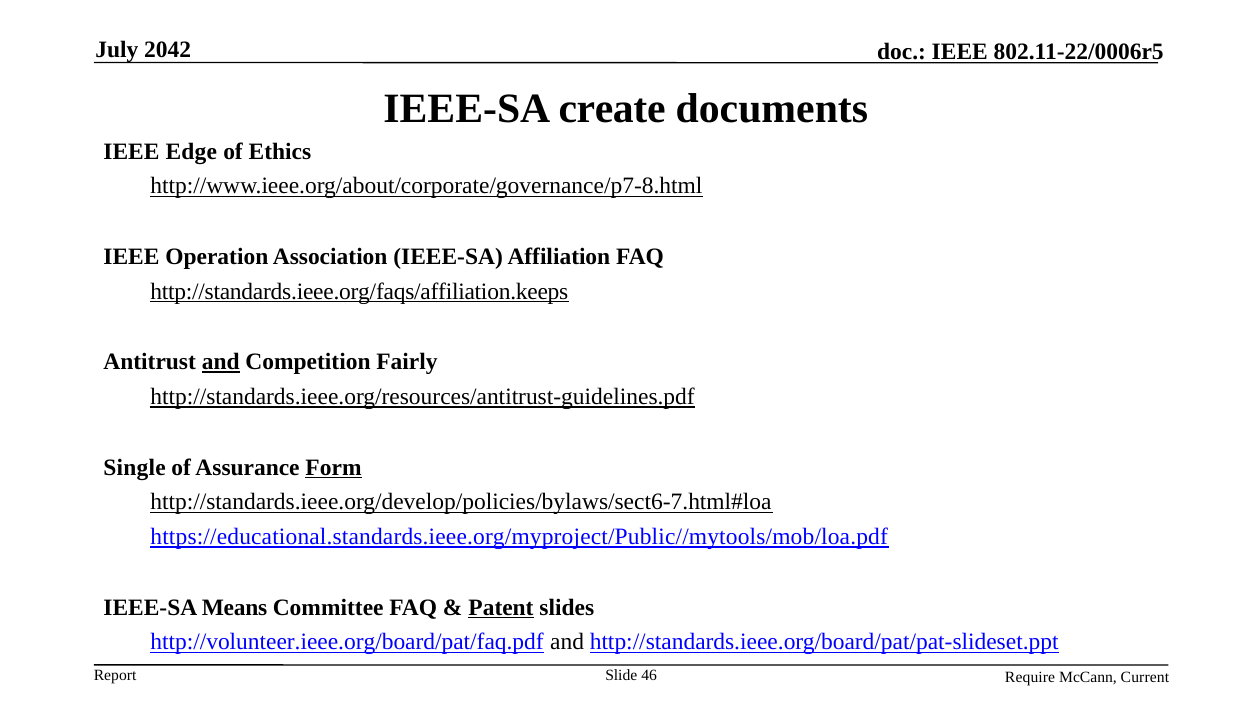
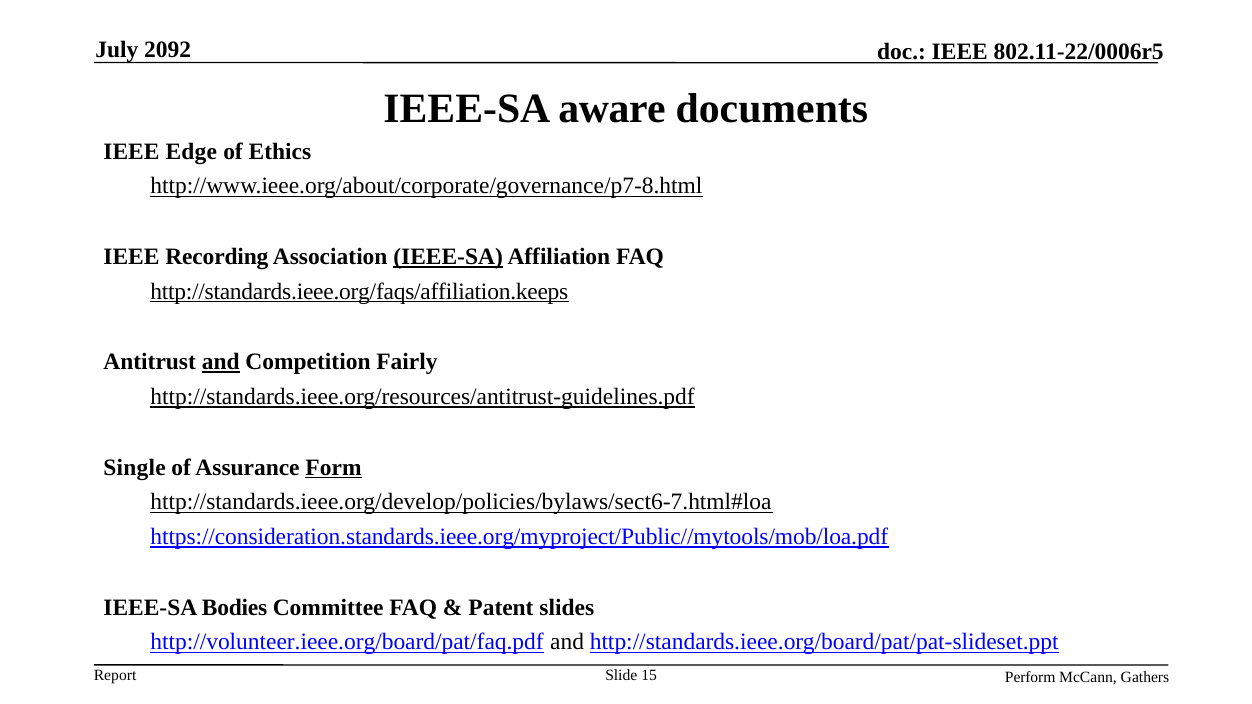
2042: 2042 -> 2092
create: create -> aware
Operation: Operation -> Recording
IEEE-SA at (448, 257) underline: none -> present
https://educational.standards.ieee.org/myproject/Public//mytools/mob/loa.pdf: https://educational.standards.ieee.org/myproject/Public//mytools/mob/loa.pdf -> https://consideration.standards.ieee.org/myproject/Public//mytools/mob/loa.pdf
Means: Means -> Bodies
Patent underline: present -> none
46: 46 -> 15
Require: Require -> Perform
Current: Current -> Gathers
